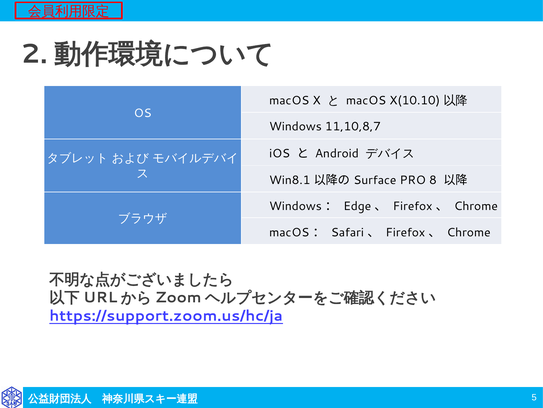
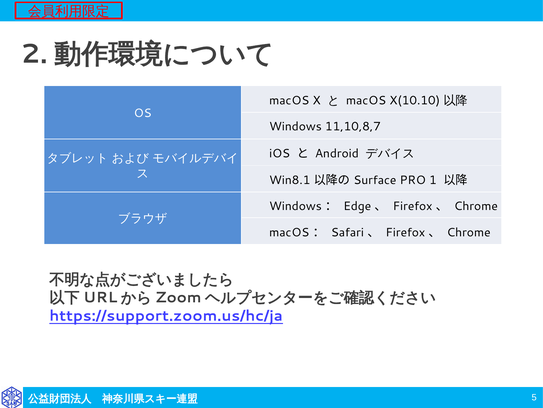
8: 8 -> 1
